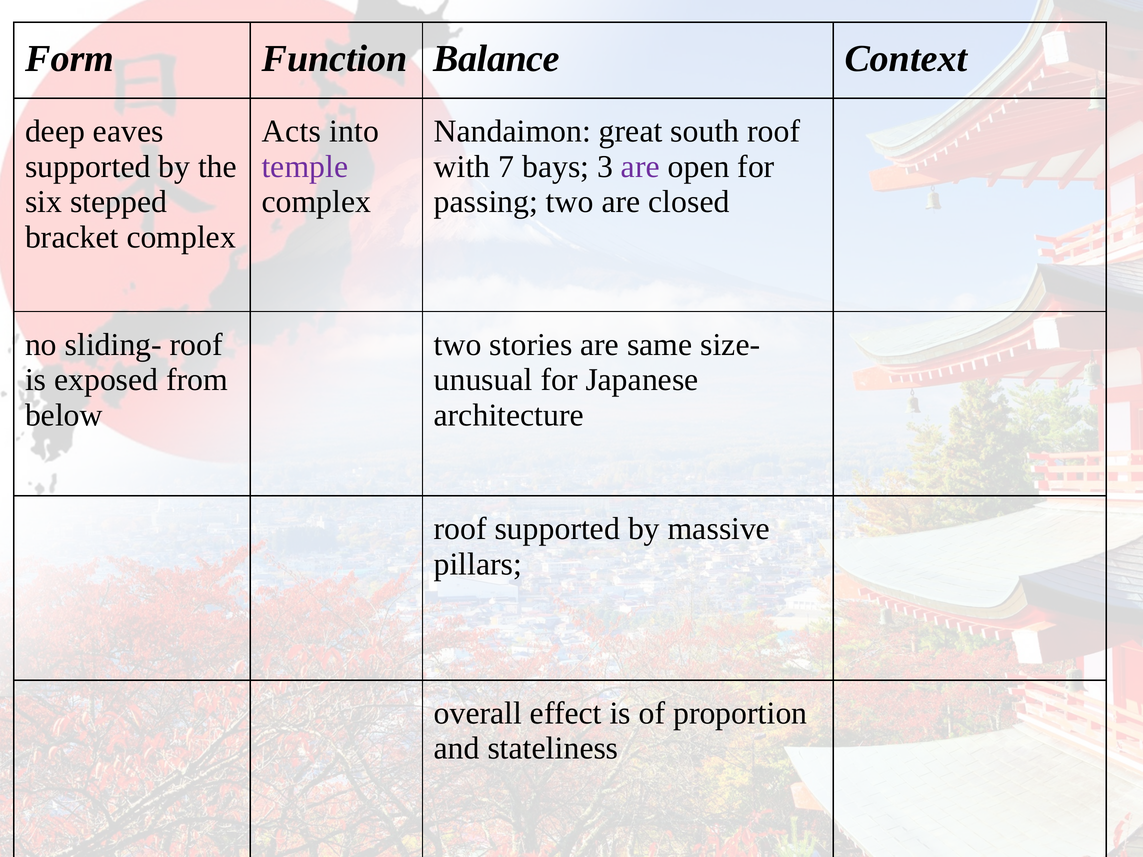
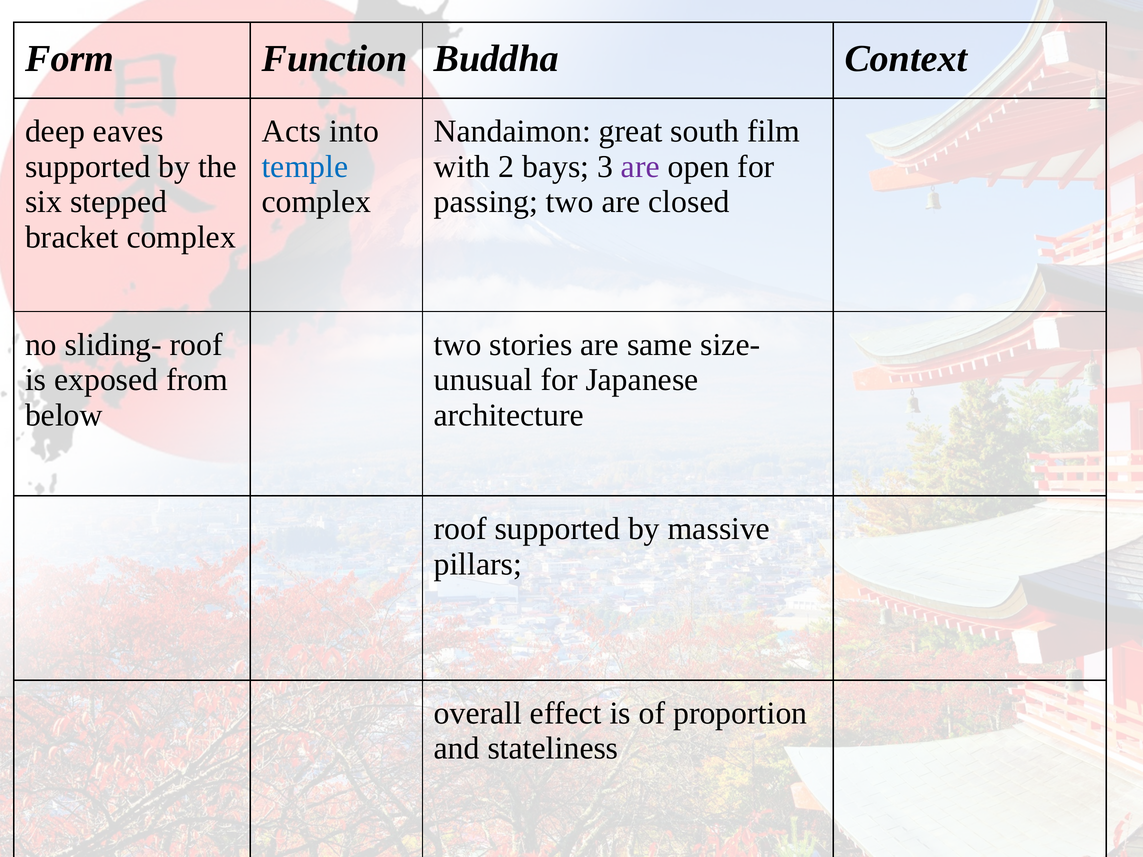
Balance: Balance -> Buddha
south roof: roof -> film
temple colour: purple -> blue
7: 7 -> 2
